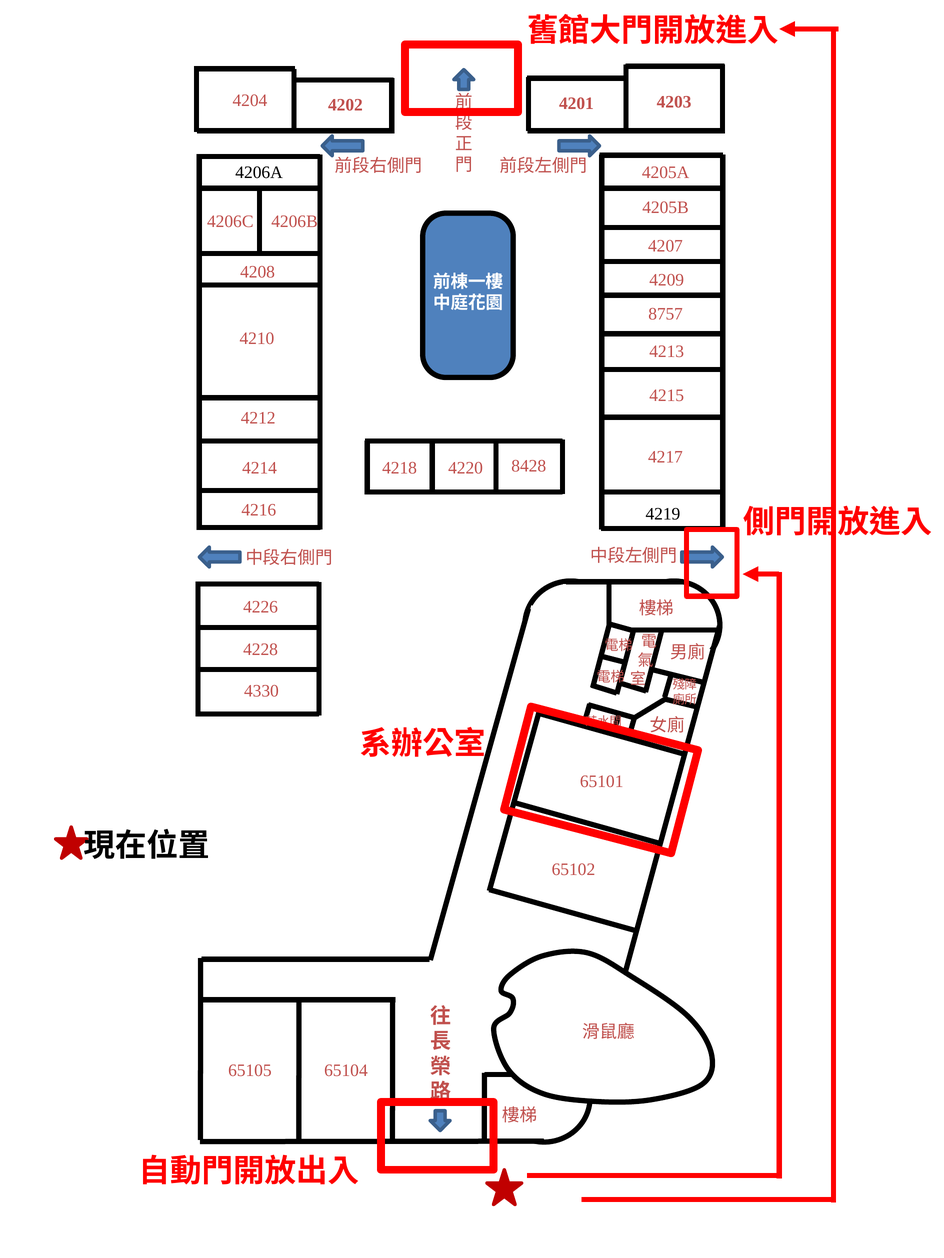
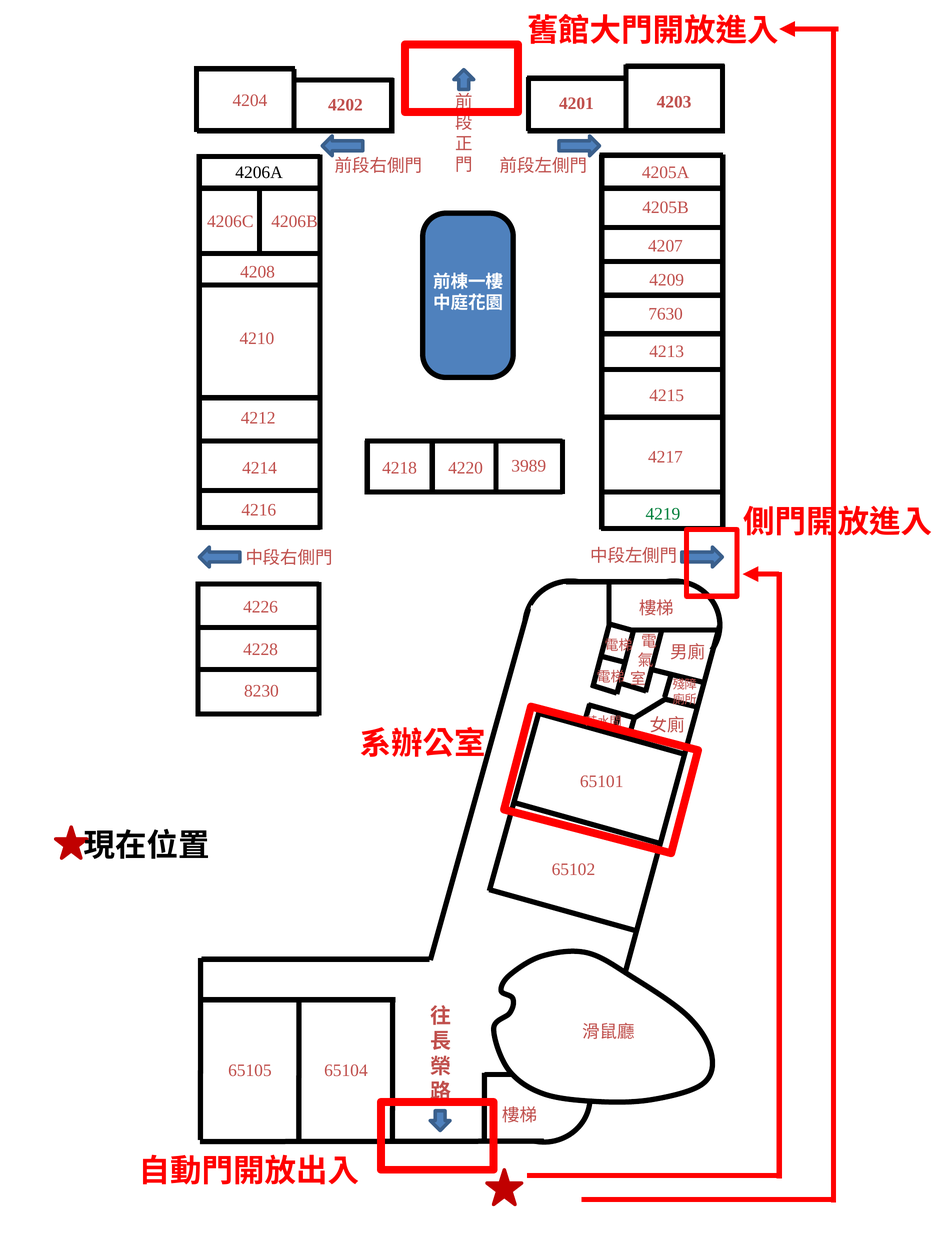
8757: 8757 -> 7630
8428: 8428 -> 3989
4219 colour: black -> green
4330: 4330 -> 8230
